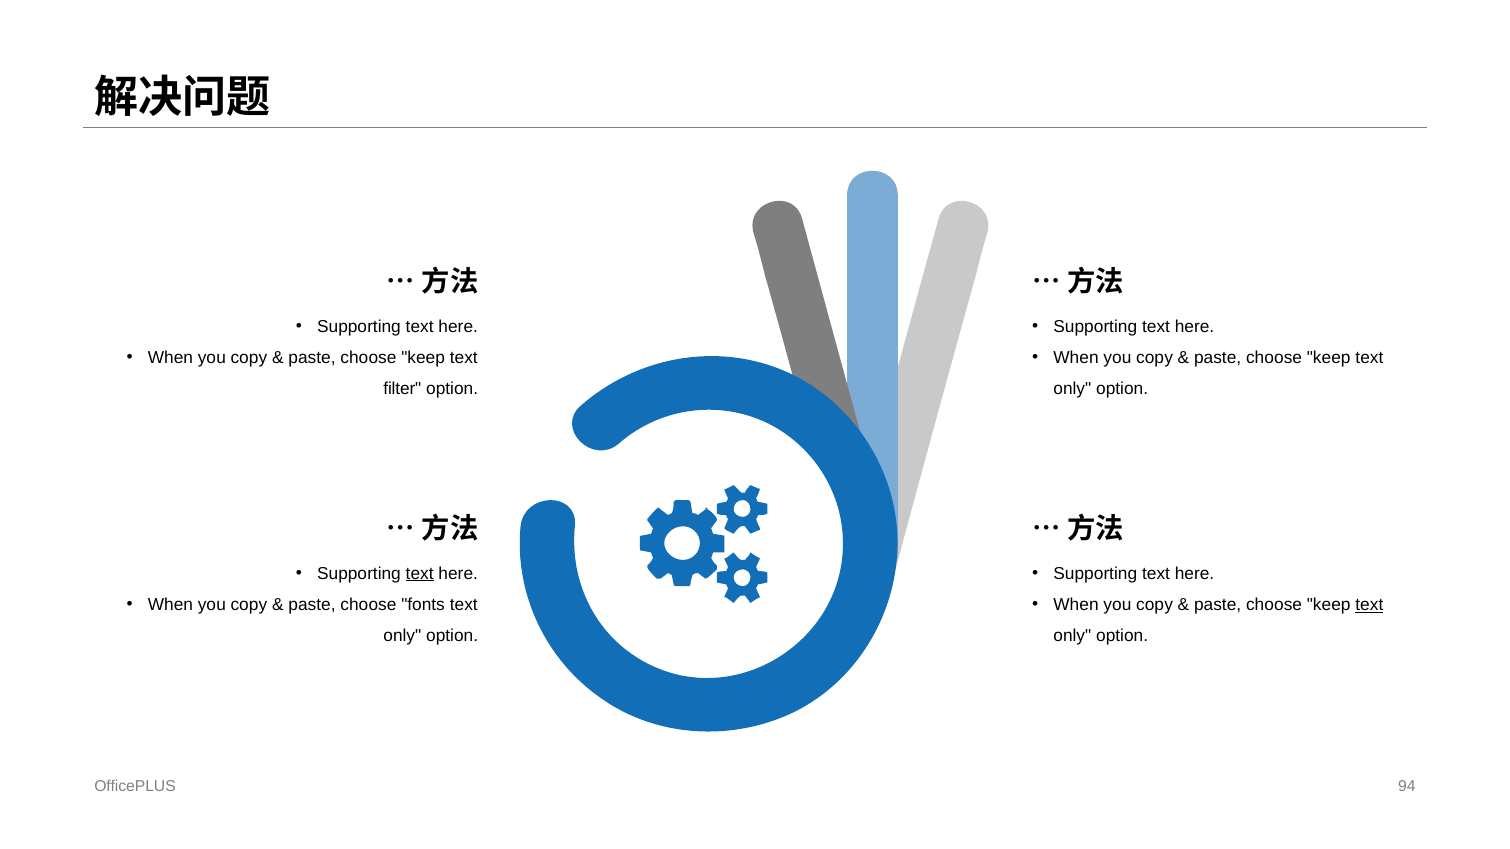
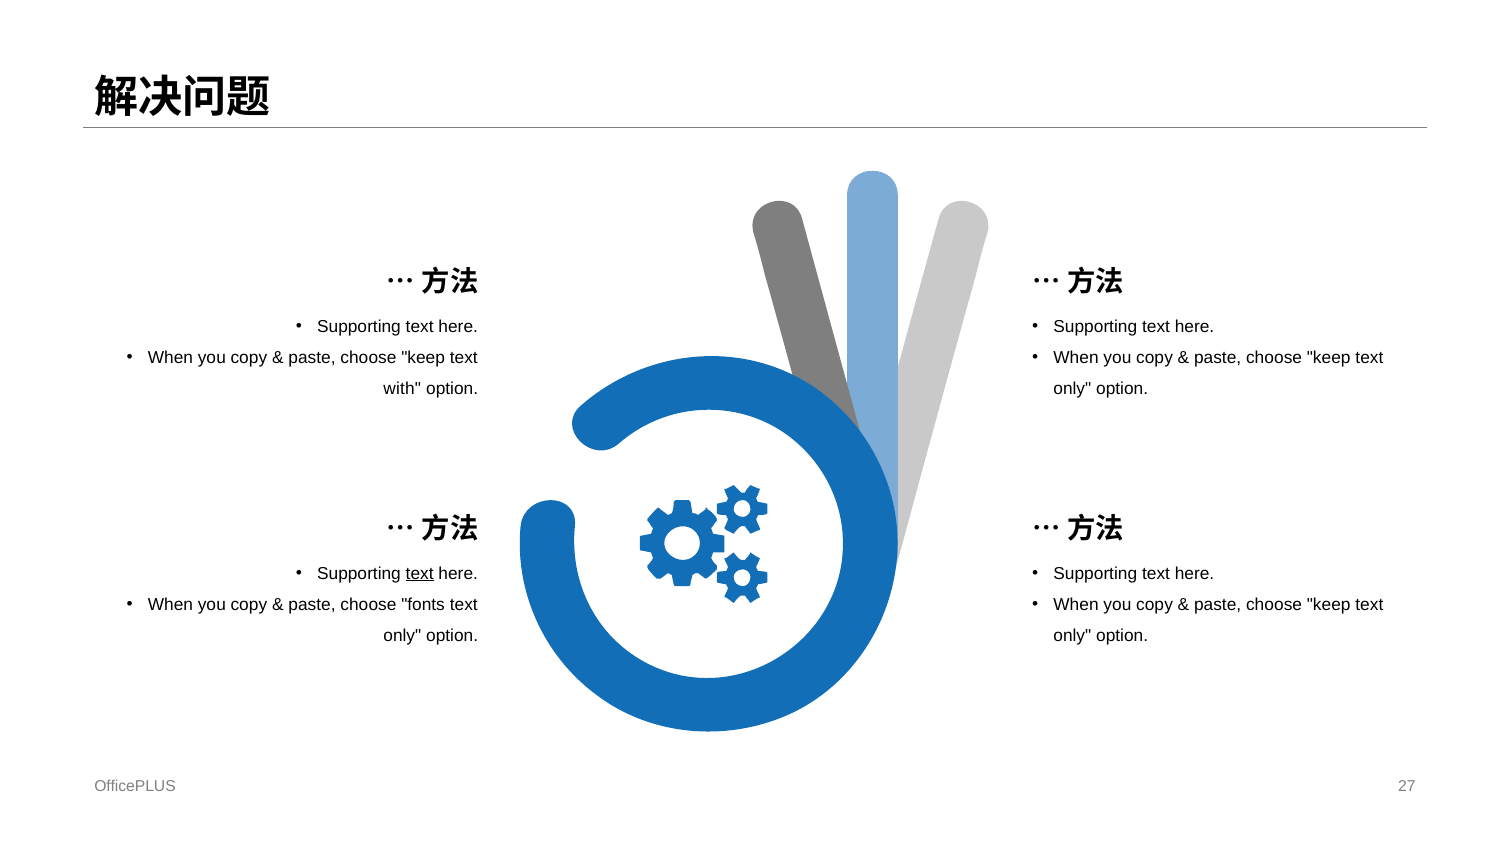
filter: filter -> with
text at (1369, 605) underline: present -> none
94: 94 -> 27
